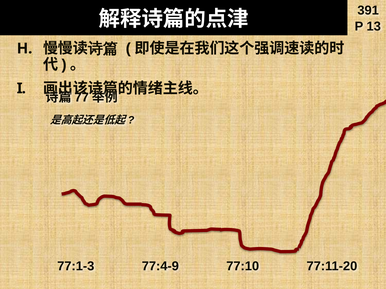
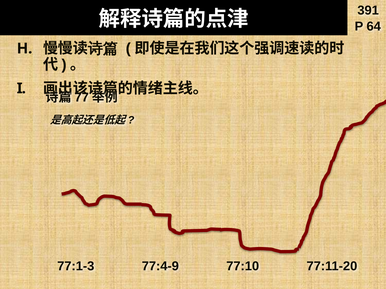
13: 13 -> 64
